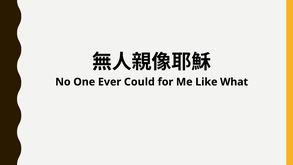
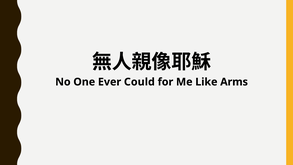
What: What -> Arms
